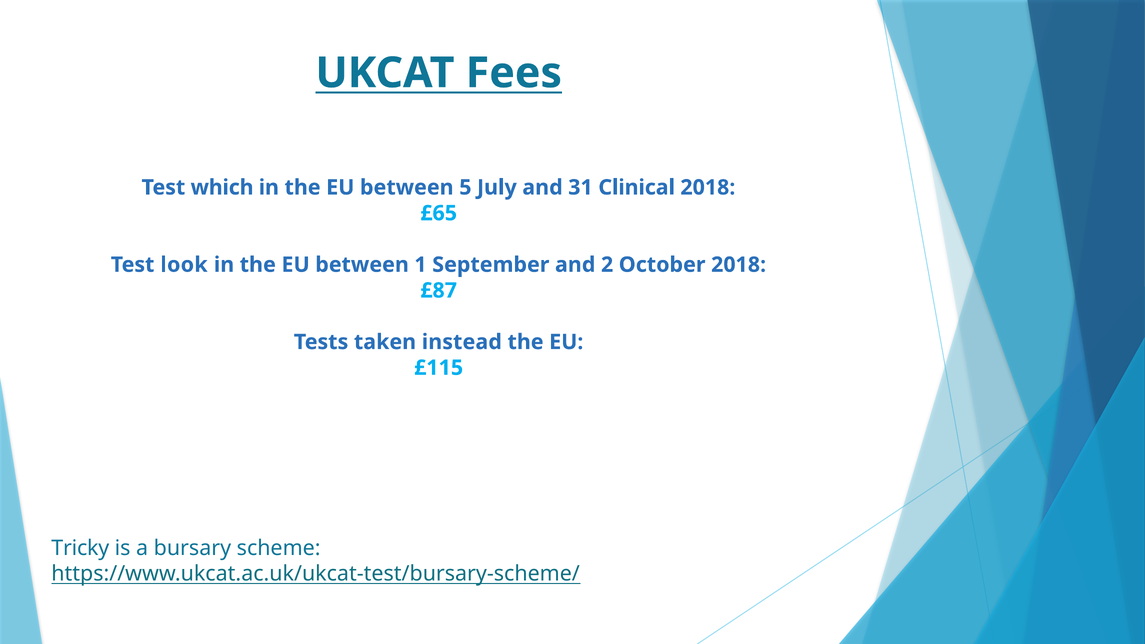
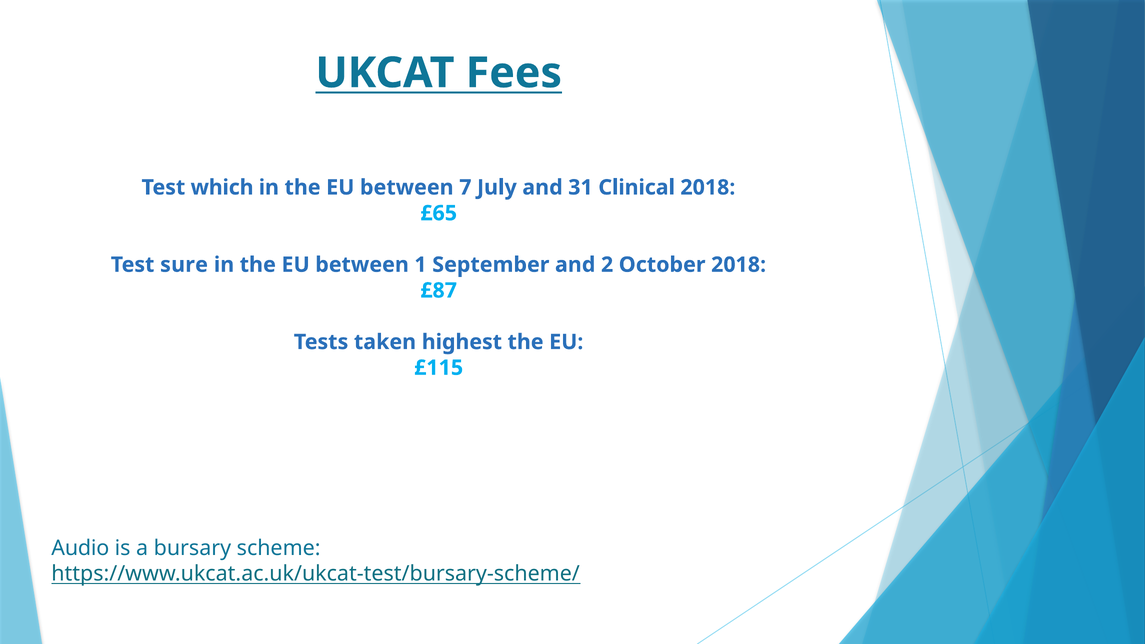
5: 5 -> 7
look: look -> sure
instead: instead -> highest
Tricky: Tricky -> Audio
